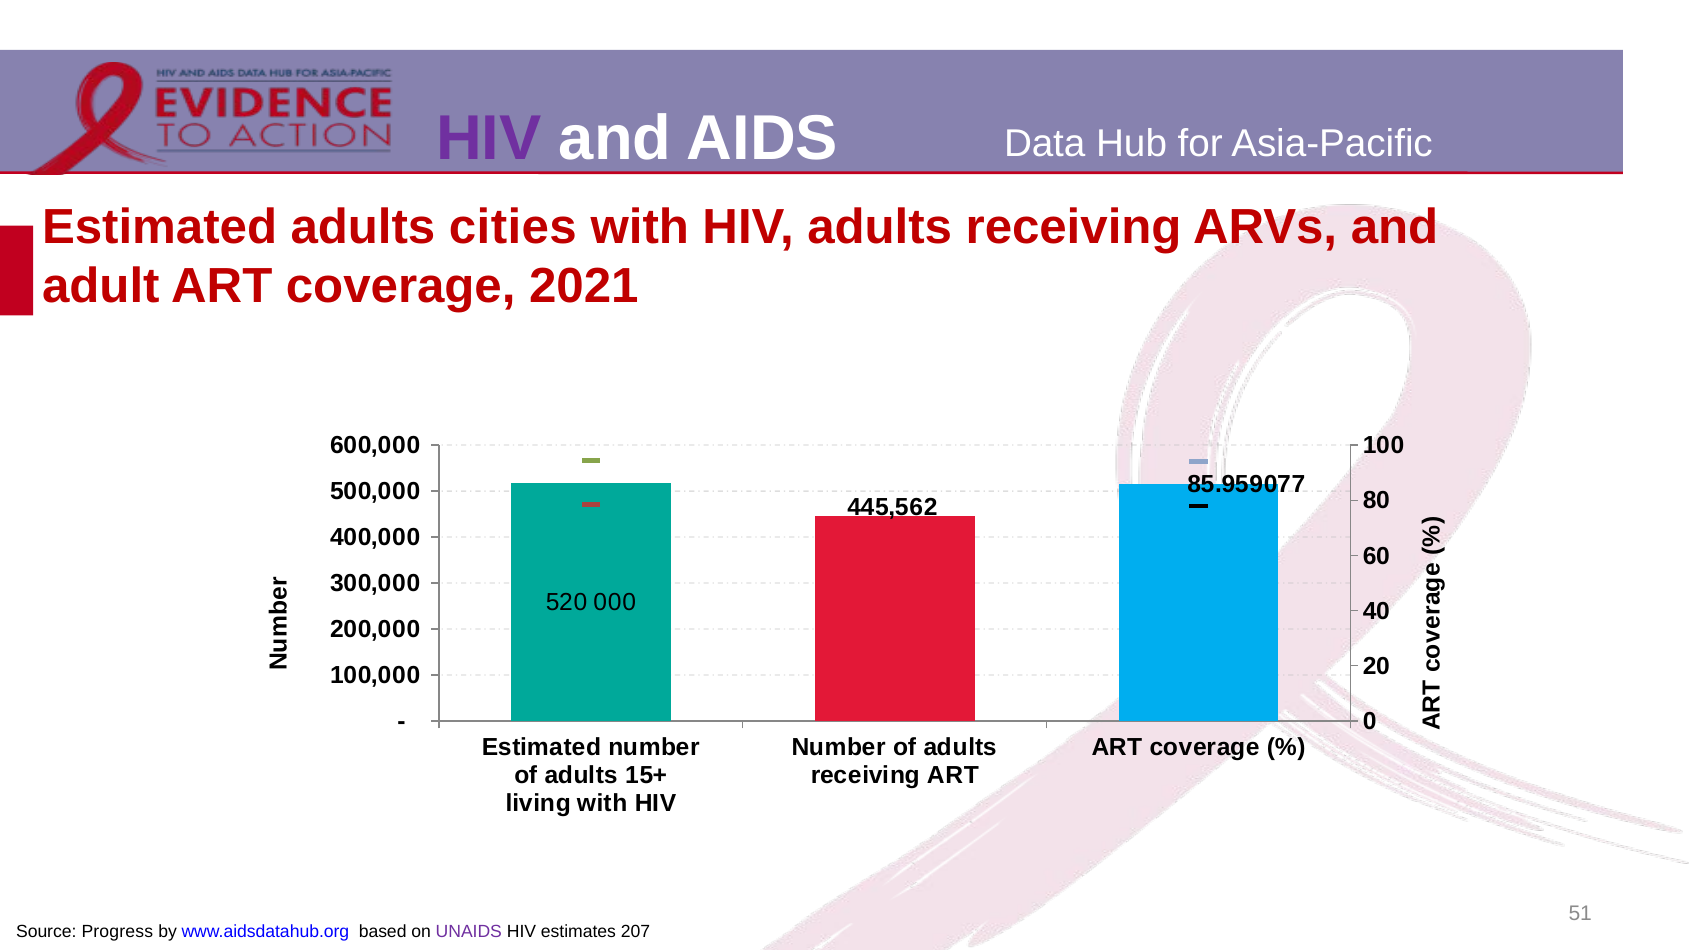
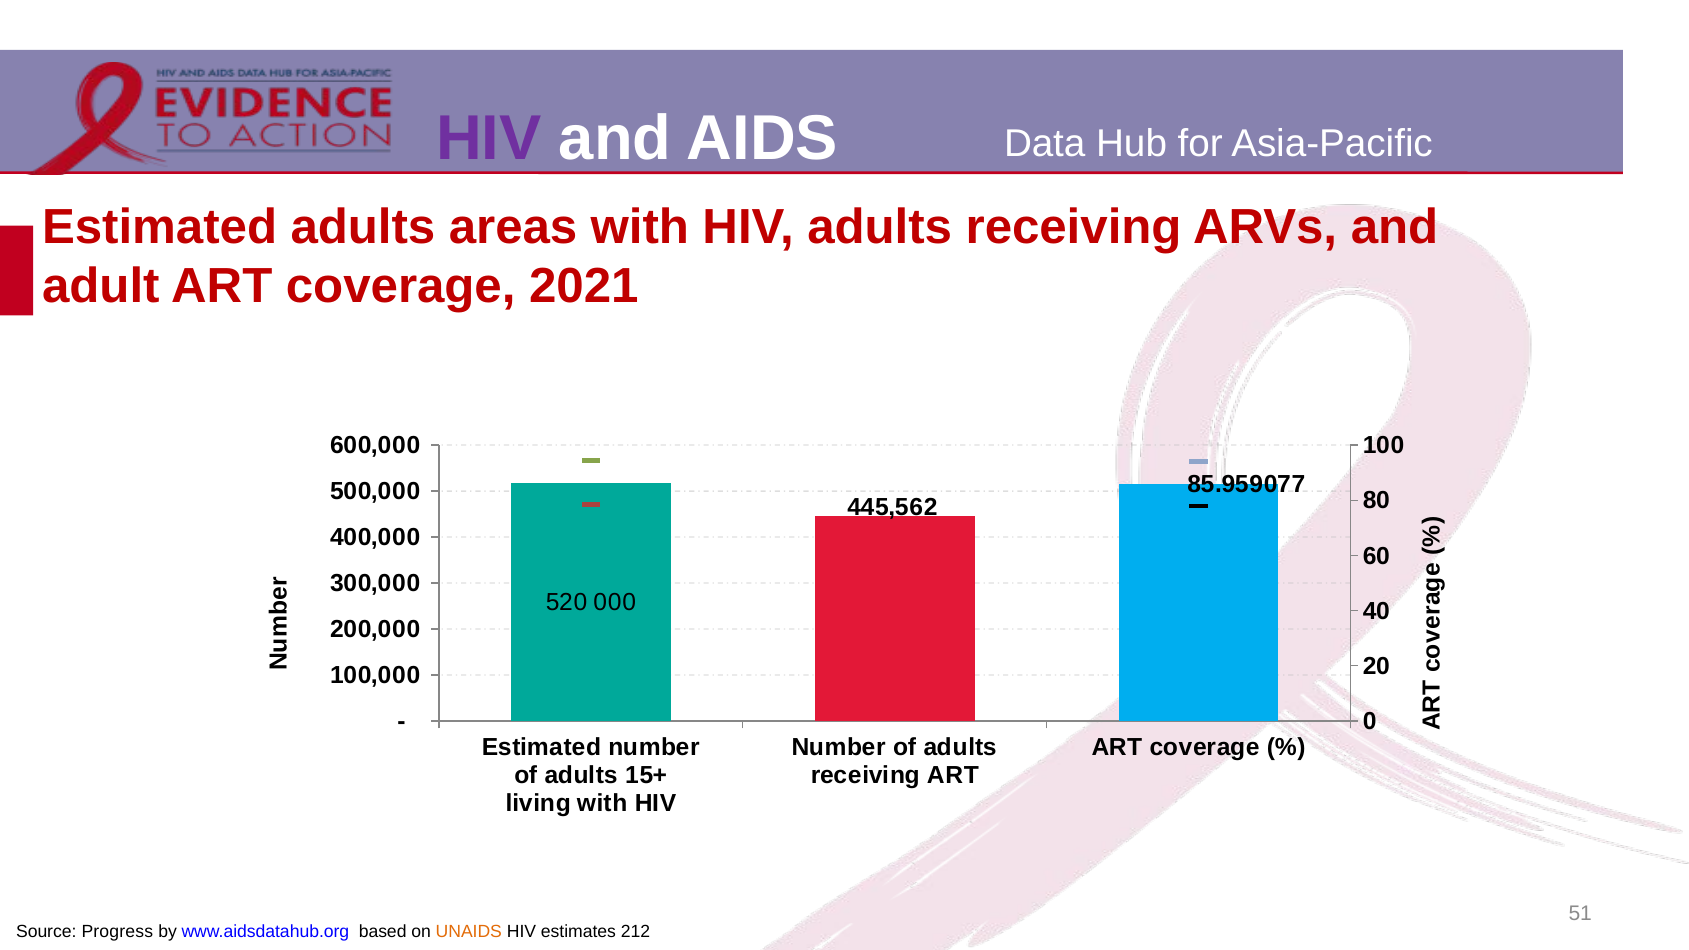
cities: cities -> areas
UNAIDS colour: purple -> orange
207: 207 -> 212
